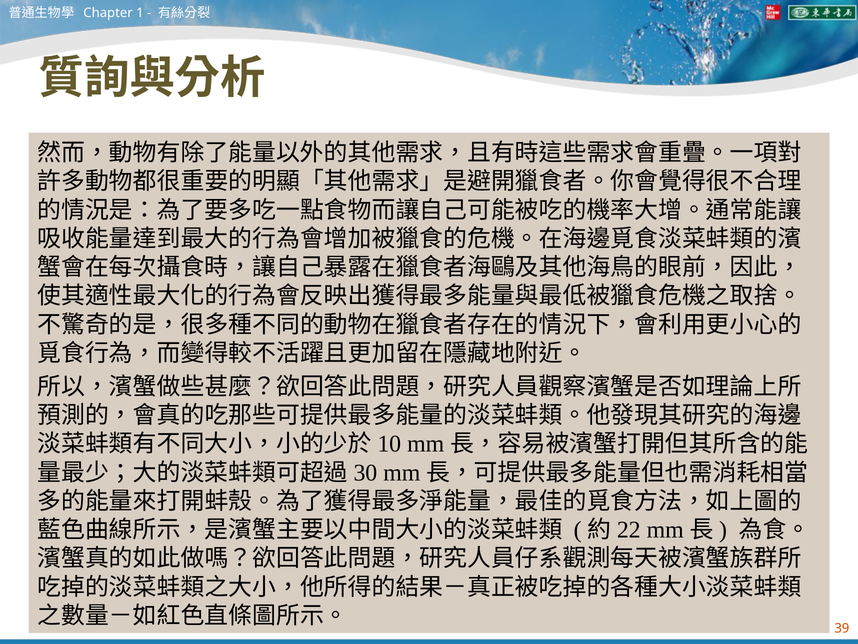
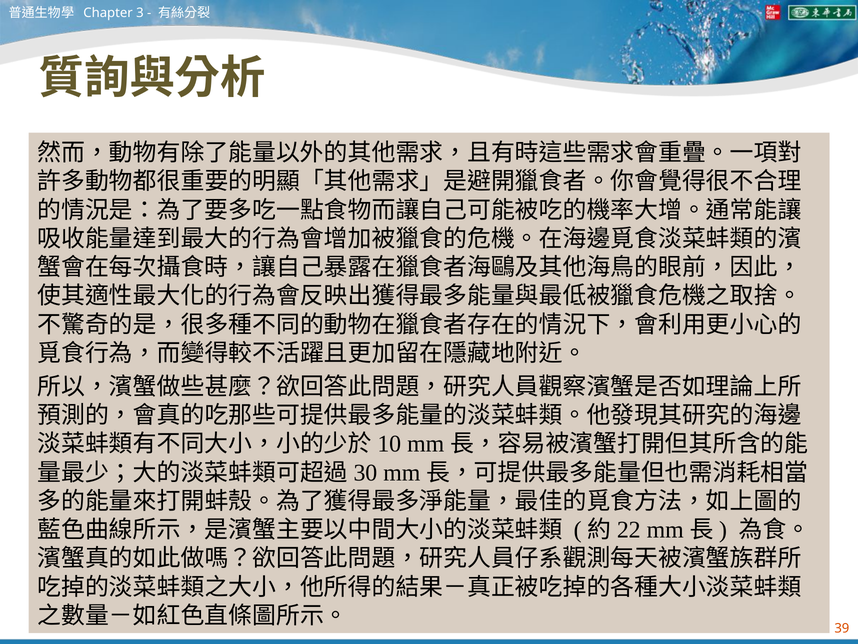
1: 1 -> 3
